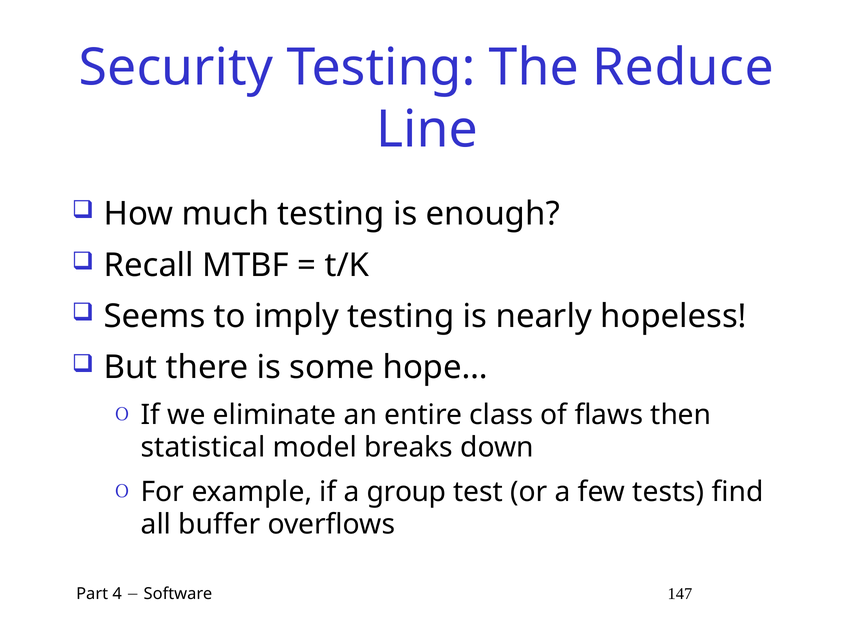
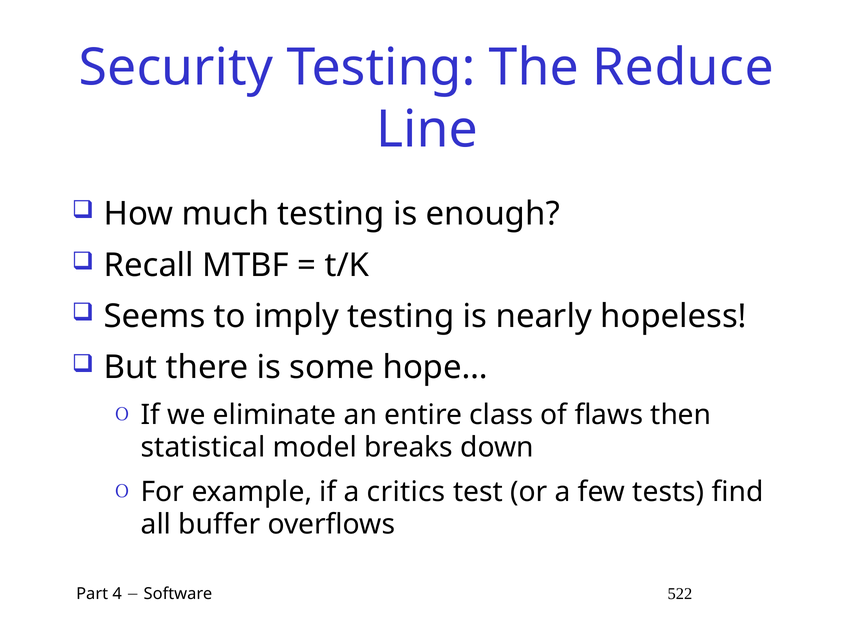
group: group -> critics
147: 147 -> 522
